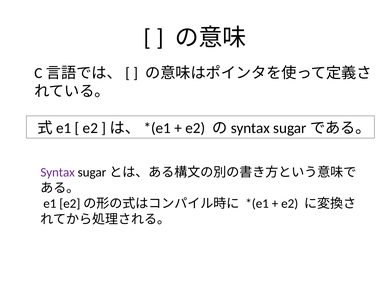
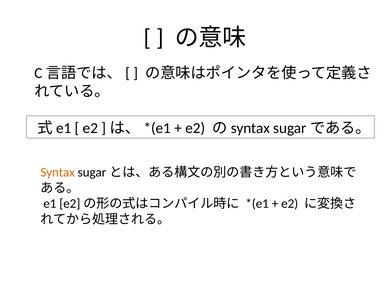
Syntax colour: purple -> orange
